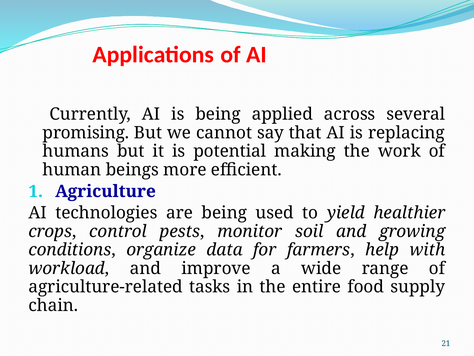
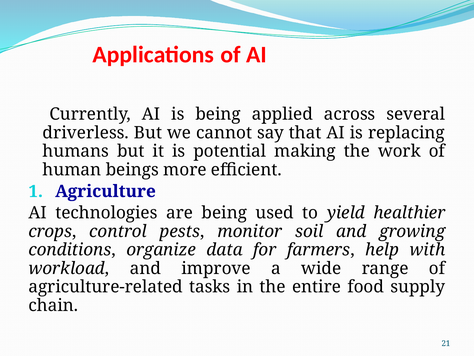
promising: promising -> driverless
